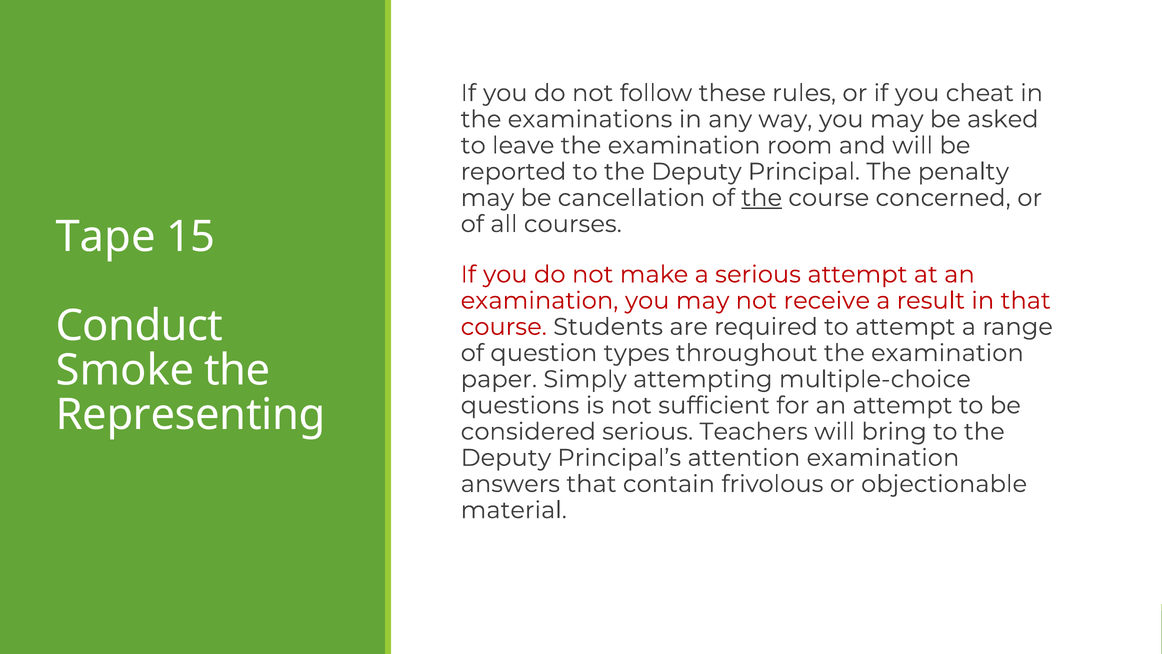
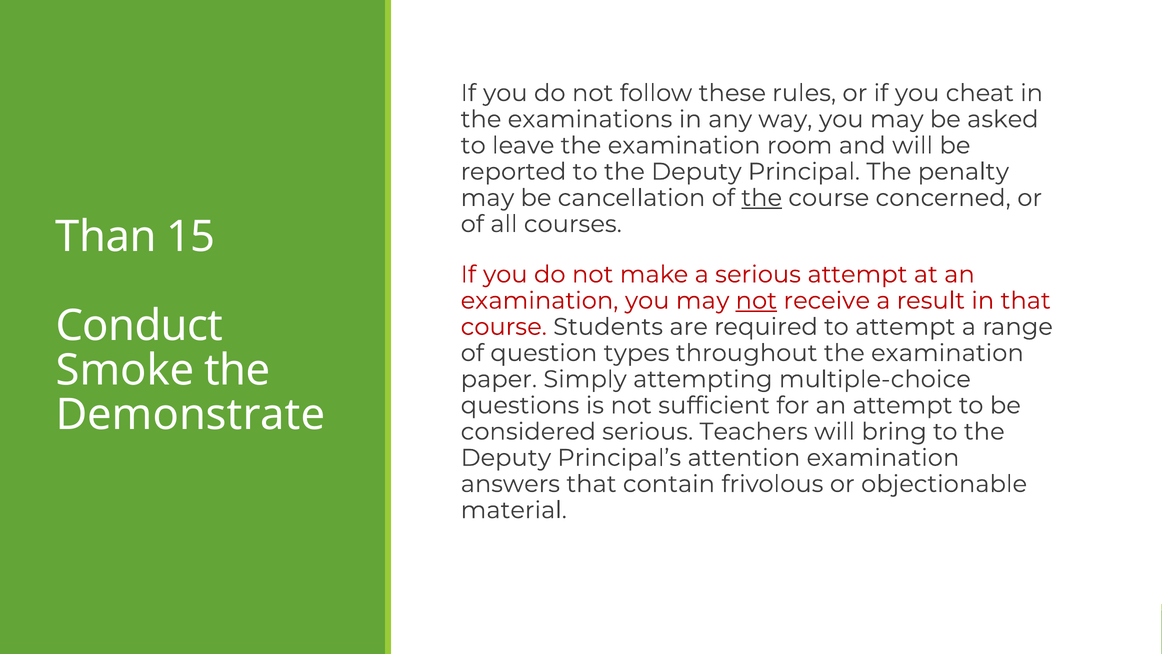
Tape: Tape -> Than
not at (756, 300) underline: none -> present
Representing: Representing -> Demonstrate
